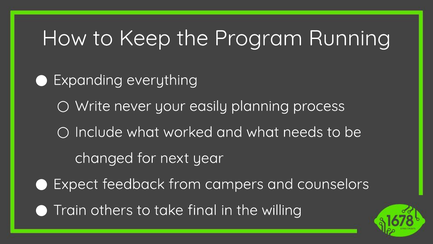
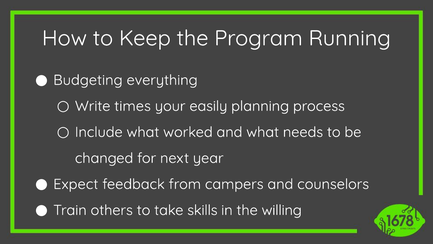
Expanding: Expanding -> Budgeting
never: never -> times
final: final -> skills
